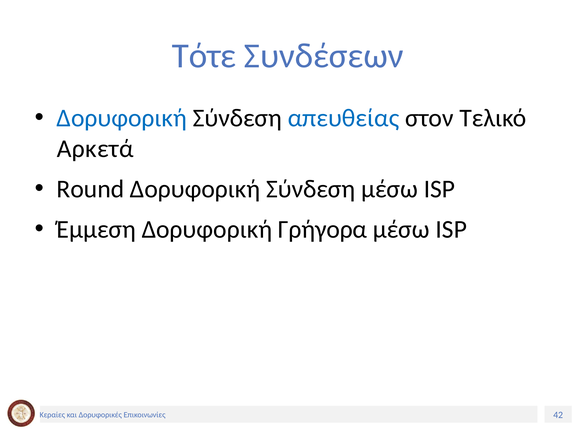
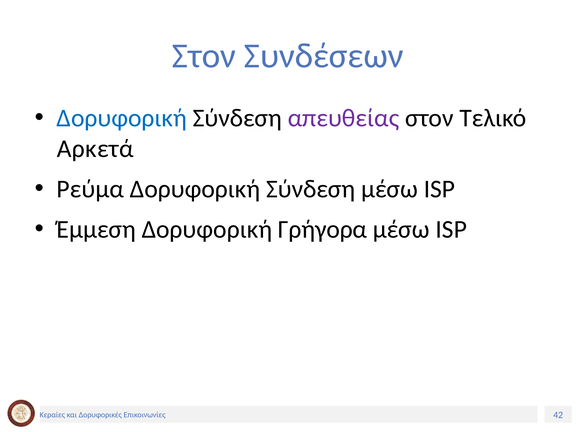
Τότε at (204, 56): Τότε -> Στον
απευθείας colour: blue -> purple
Round: Round -> Ρεύμα
